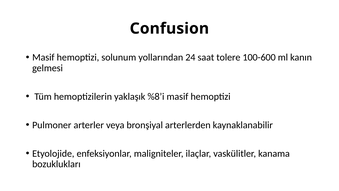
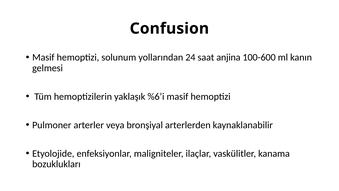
tolere: tolere -> anjina
%8’i: %8’i -> %6’i
